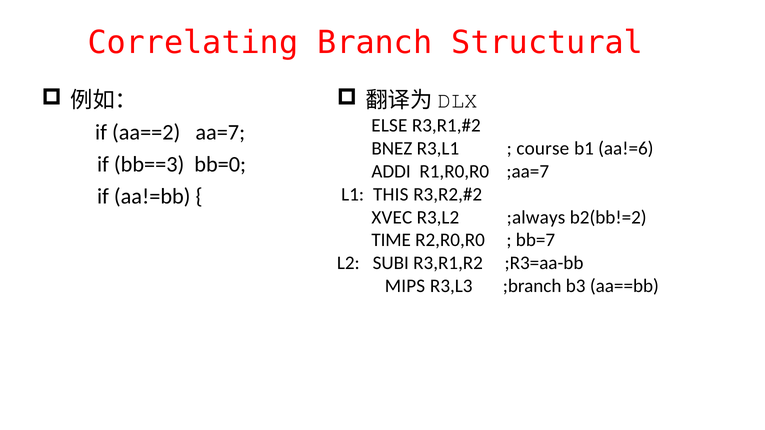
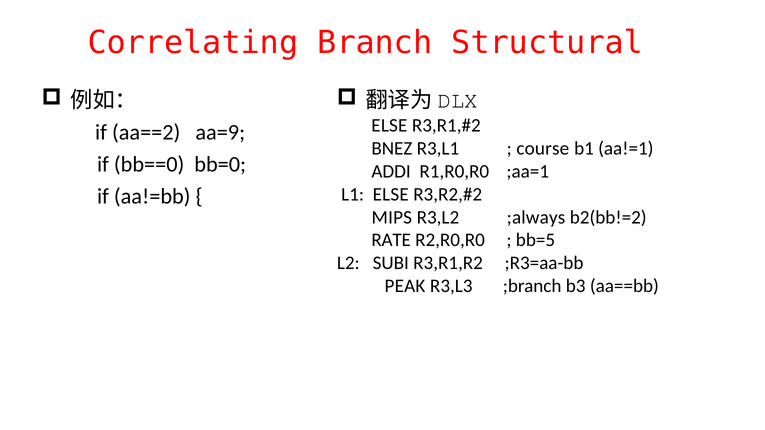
aa=7: aa=7 -> aa=9
aa!=6: aa!=6 -> aa!=1
bb==3: bb==3 -> bb==0
;aa=7: ;aa=7 -> ;aa=1
L1 THIS: THIS -> ELSE
XVEC: XVEC -> MIPS
TIME: TIME -> RATE
bb=7: bb=7 -> bb=5
MIPS: MIPS -> PEAK
